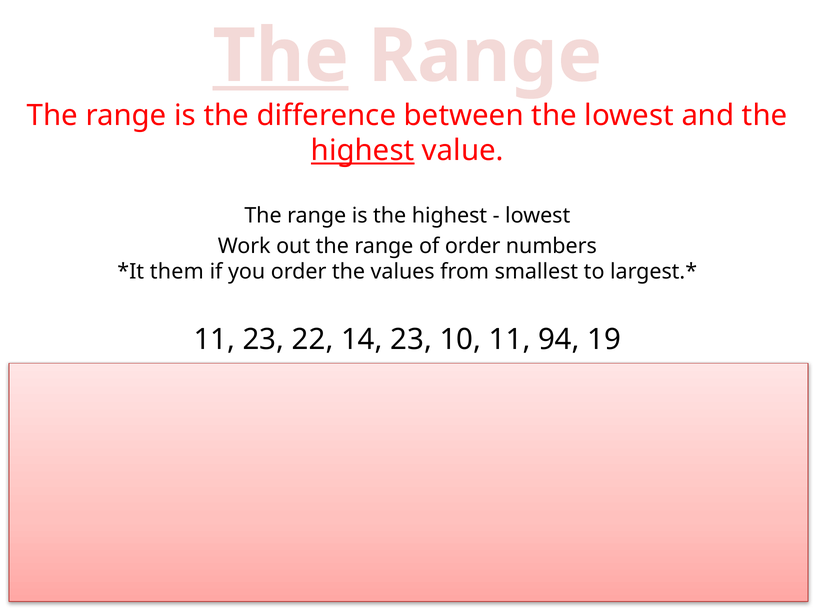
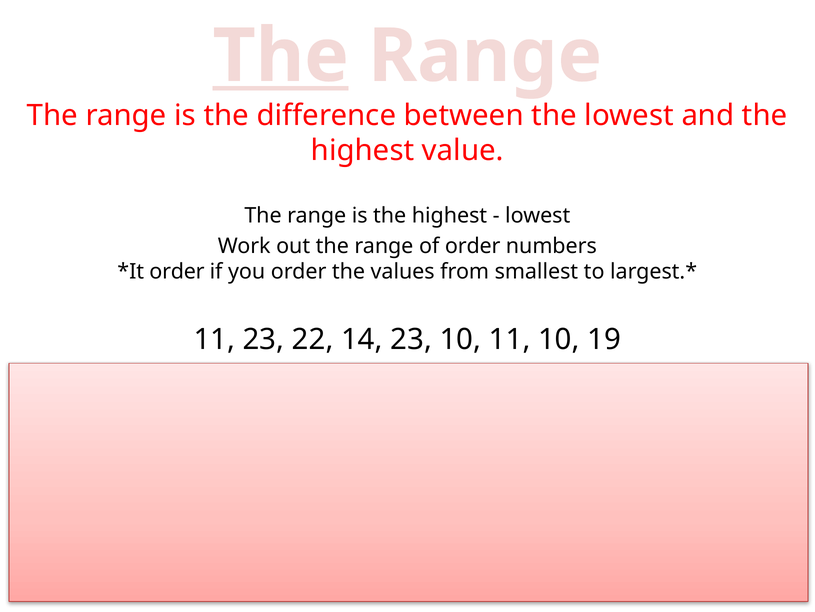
highest at (363, 151) underline: present -> none
them at (177, 271): them -> order
11 94: 94 -> 10
